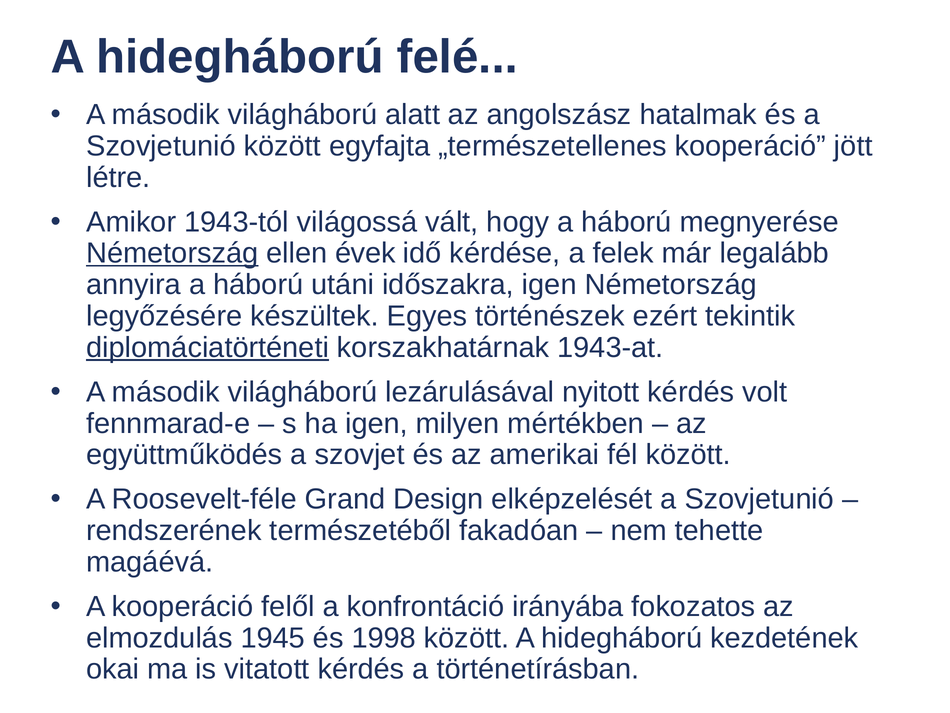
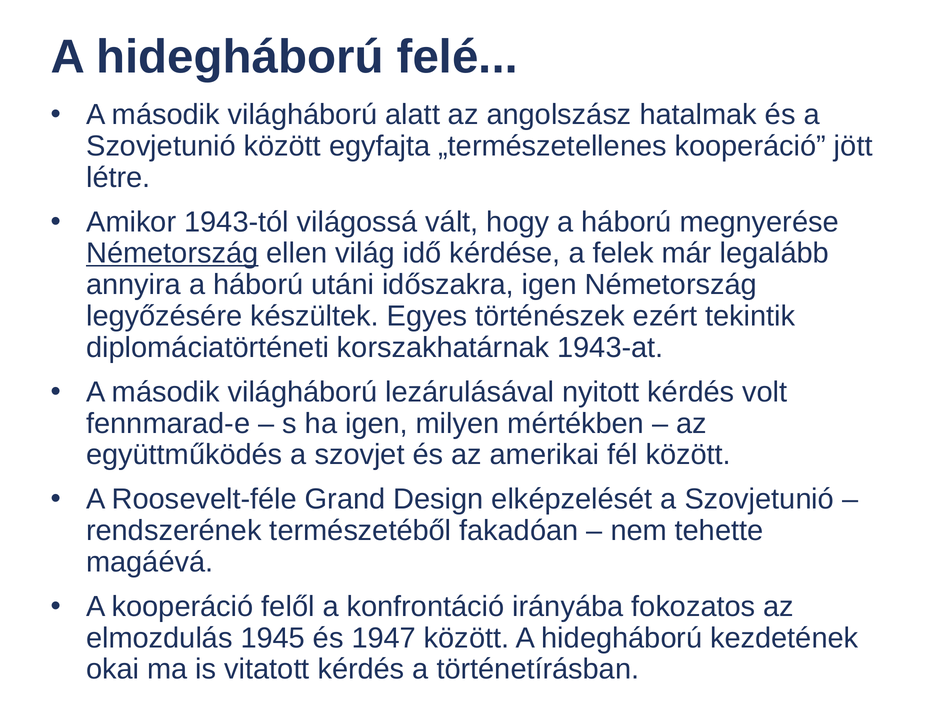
évek: évek -> világ
diplomáciatörténeti underline: present -> none
1998: 1998 -> 1947
